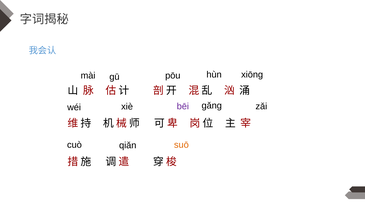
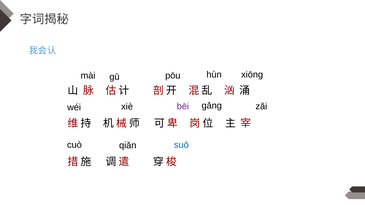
suō colour: orange -> blue
